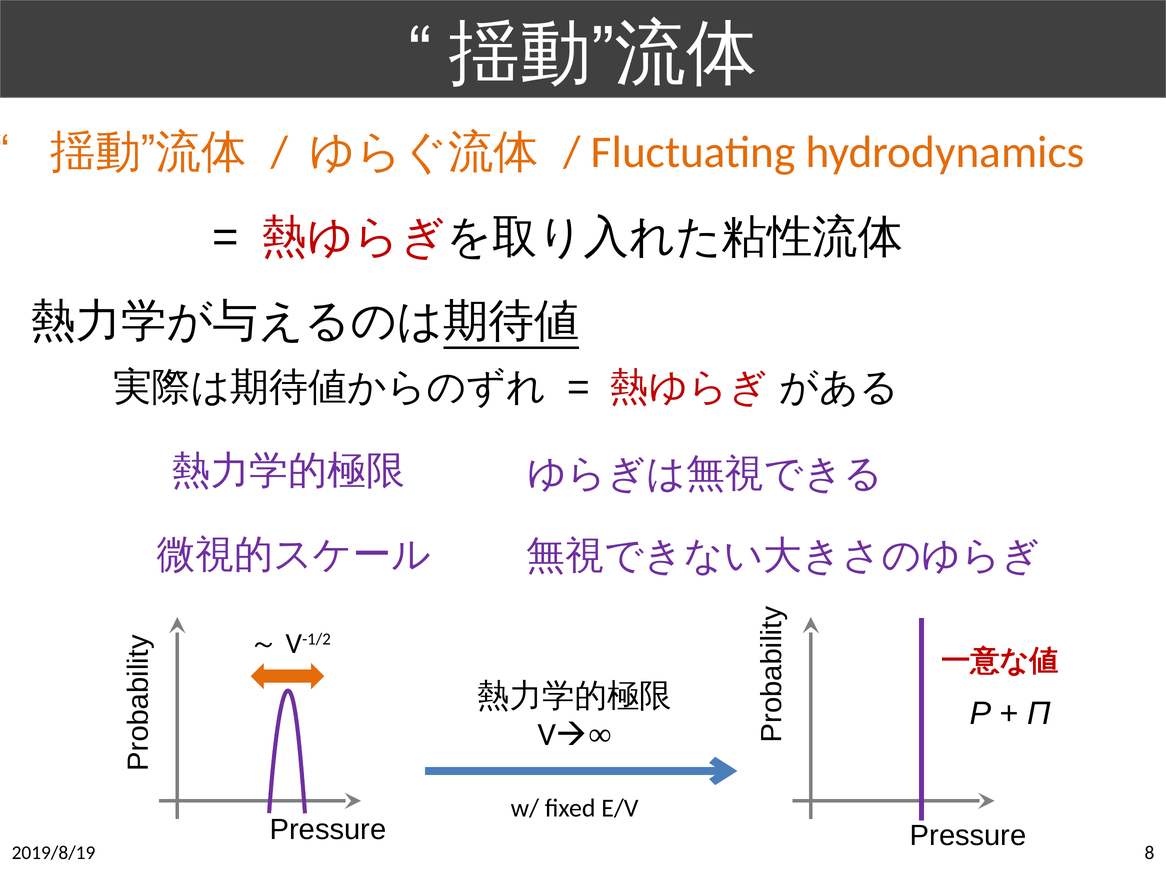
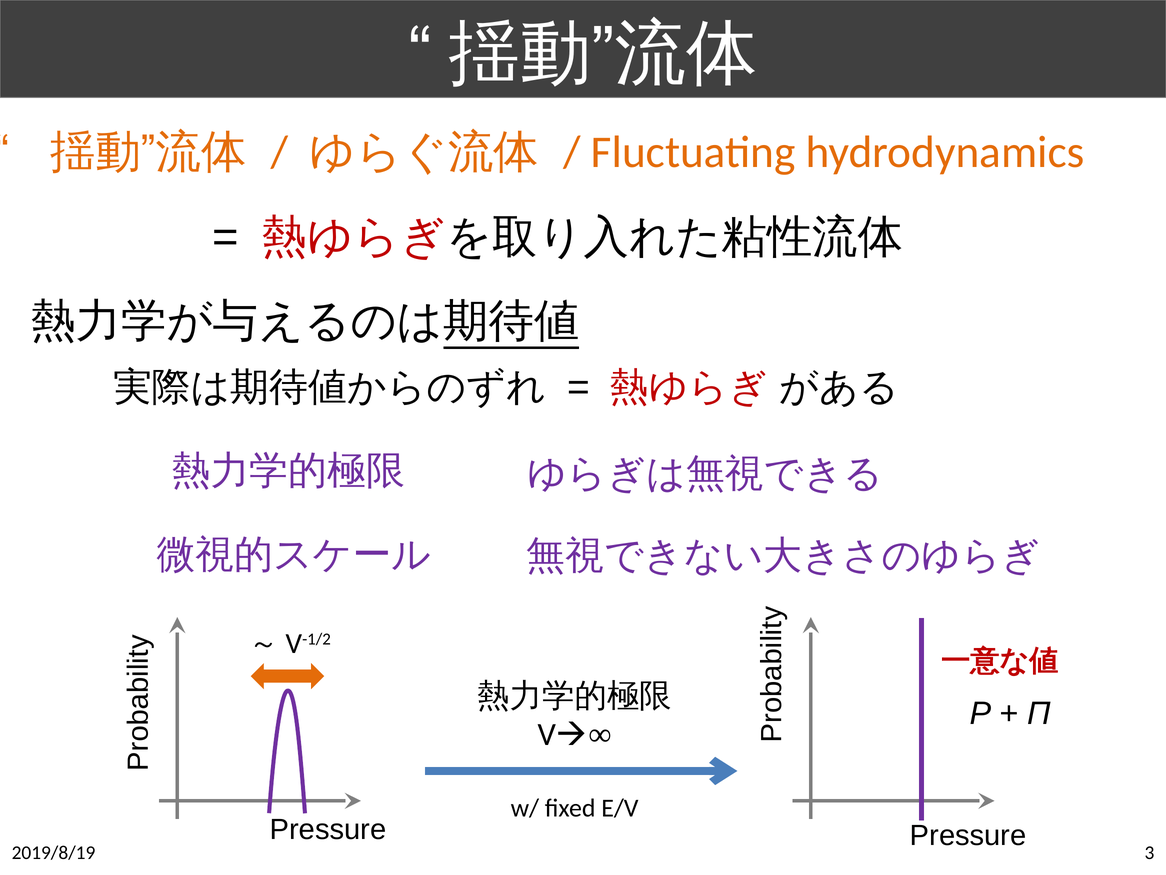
8: 8 -> 3
